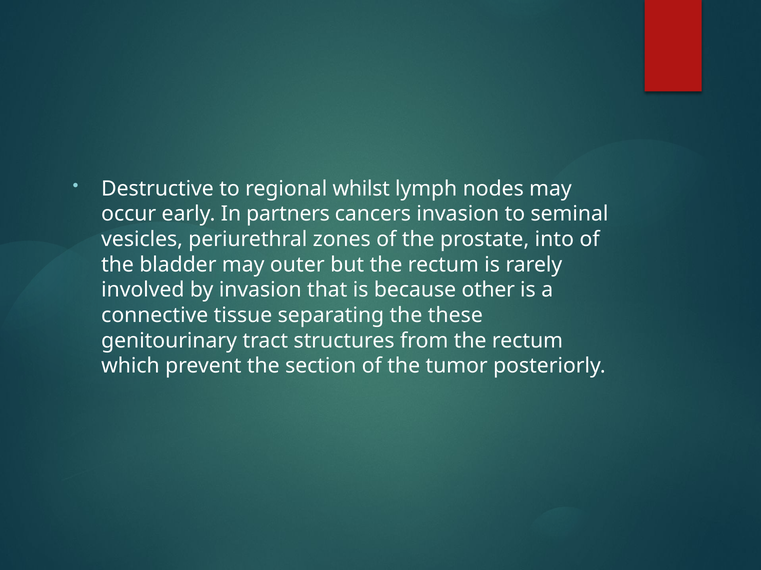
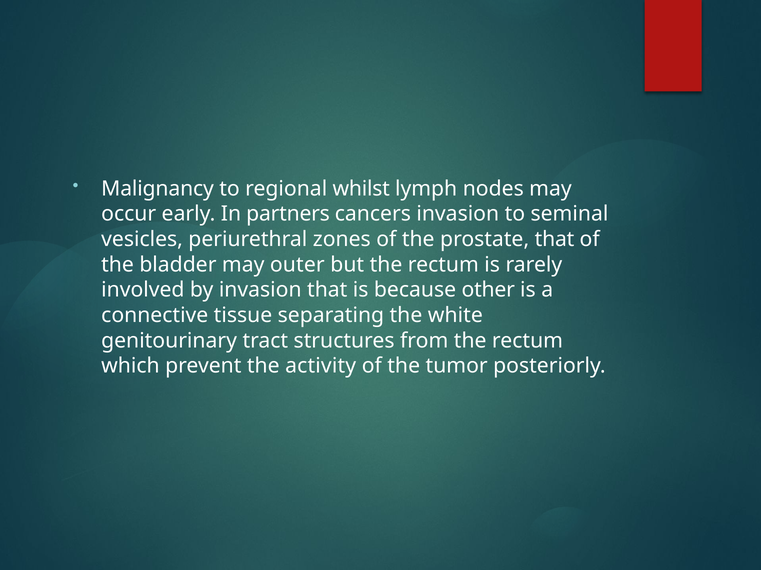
Destructive: Destructive -> Malignancy
prostate into: into -> that
these: these -> white
section: section -> activity
